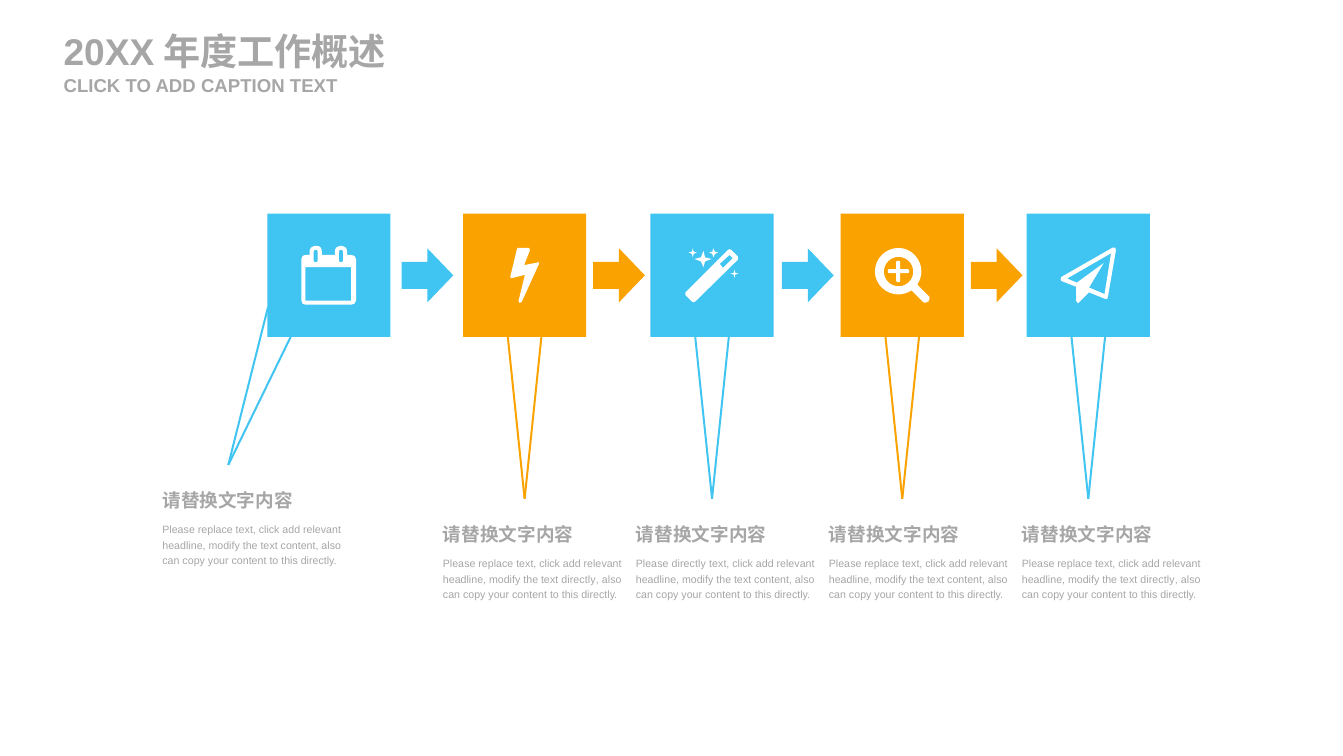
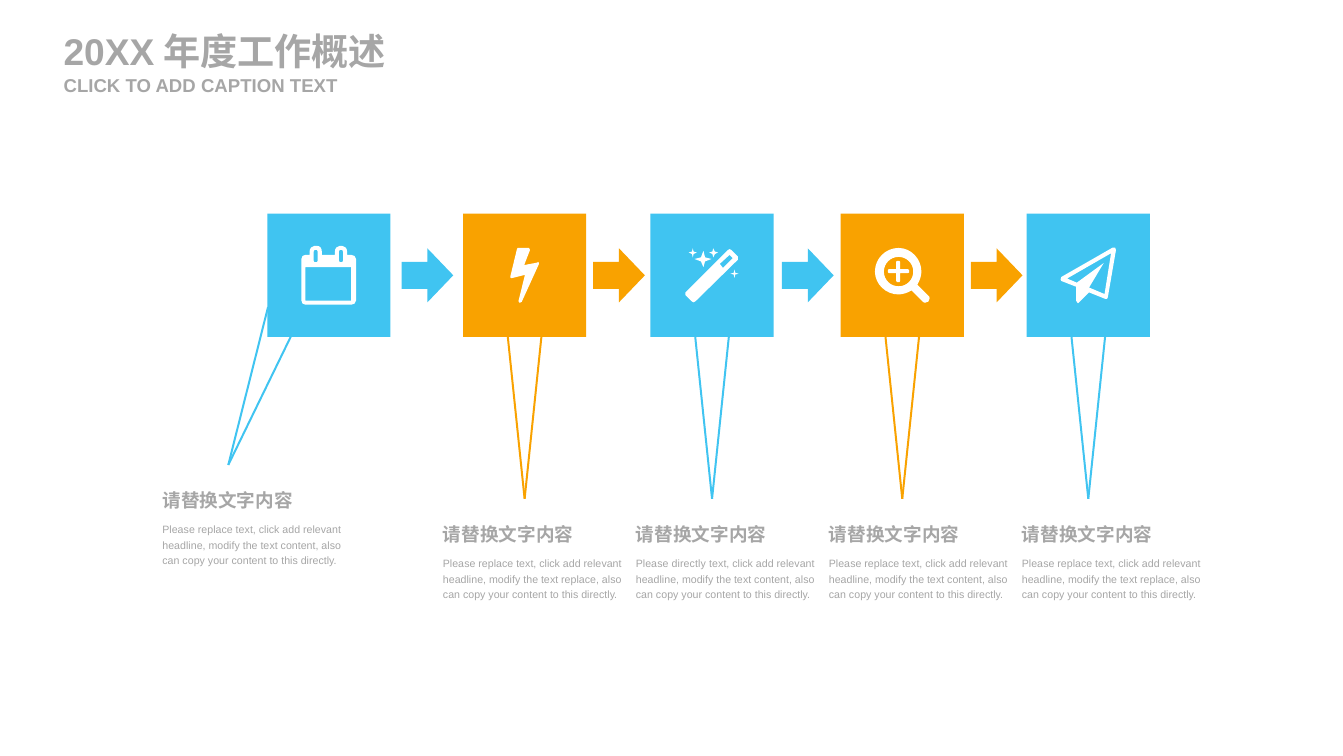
directly at (580, 579): directly -> replace
directly at (1159, 579): directly -> replace
